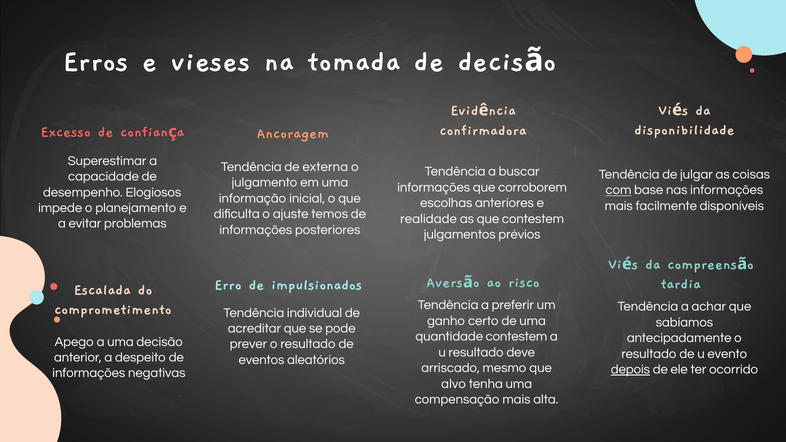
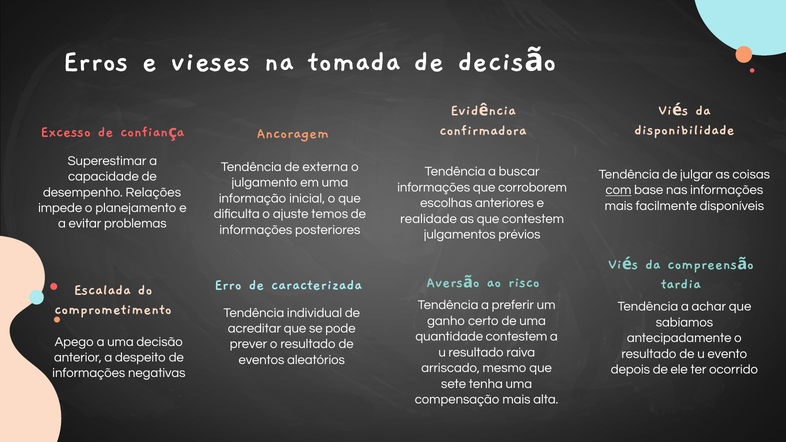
Elogiosos: Elogiosos -> Relações
impulsionados: impulsionados -> caracterizada
deve: deve -> raiva
depois underline: present -> none
alvo: alvo -> sete
